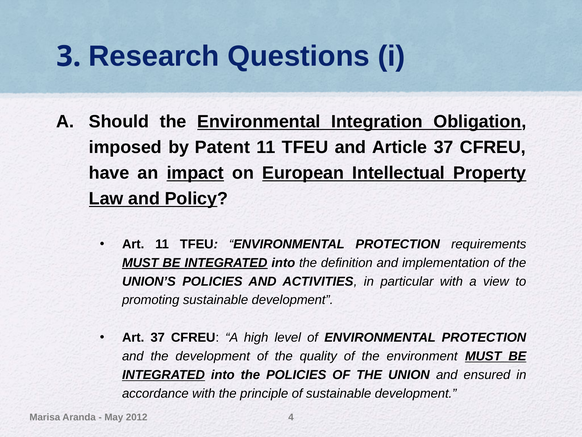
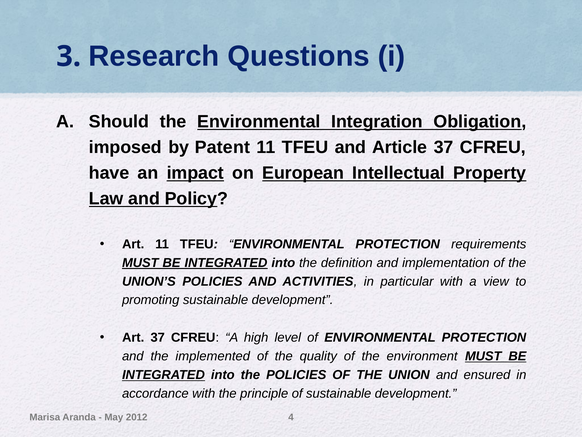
the development: development -> implemented
